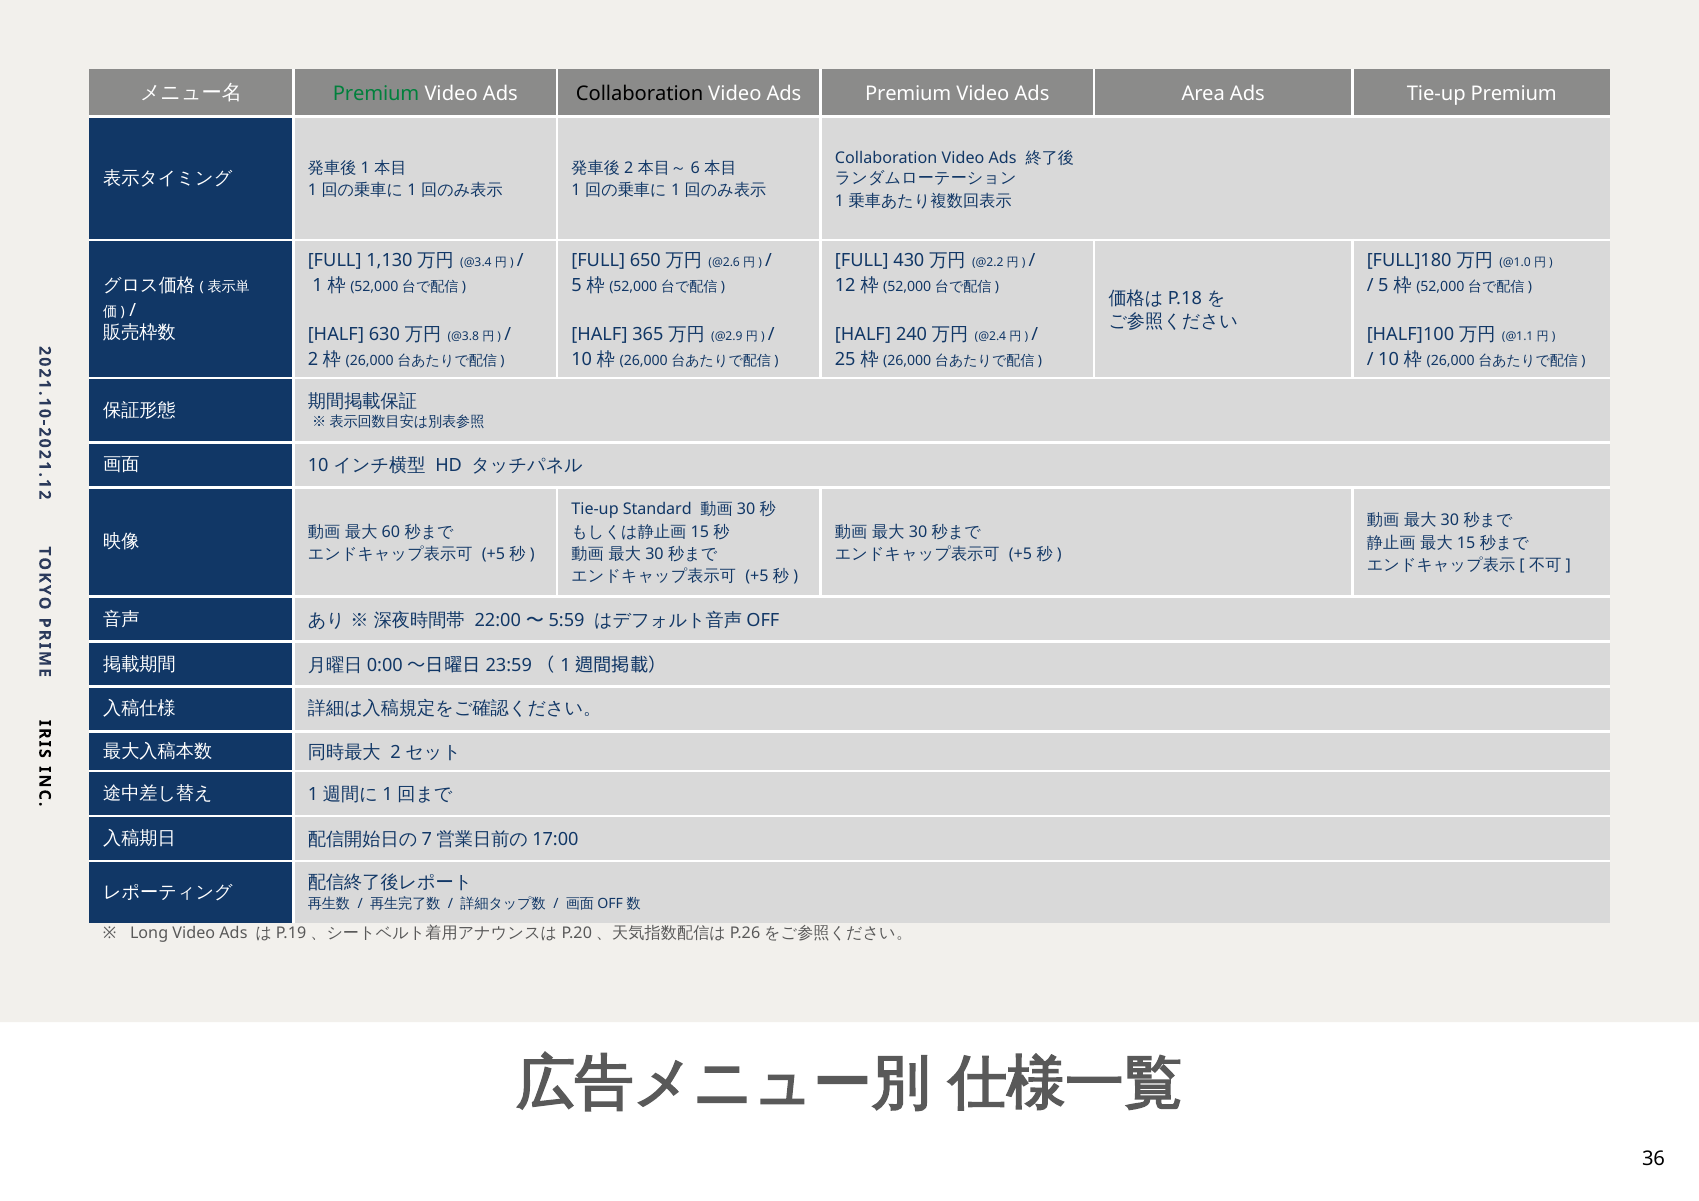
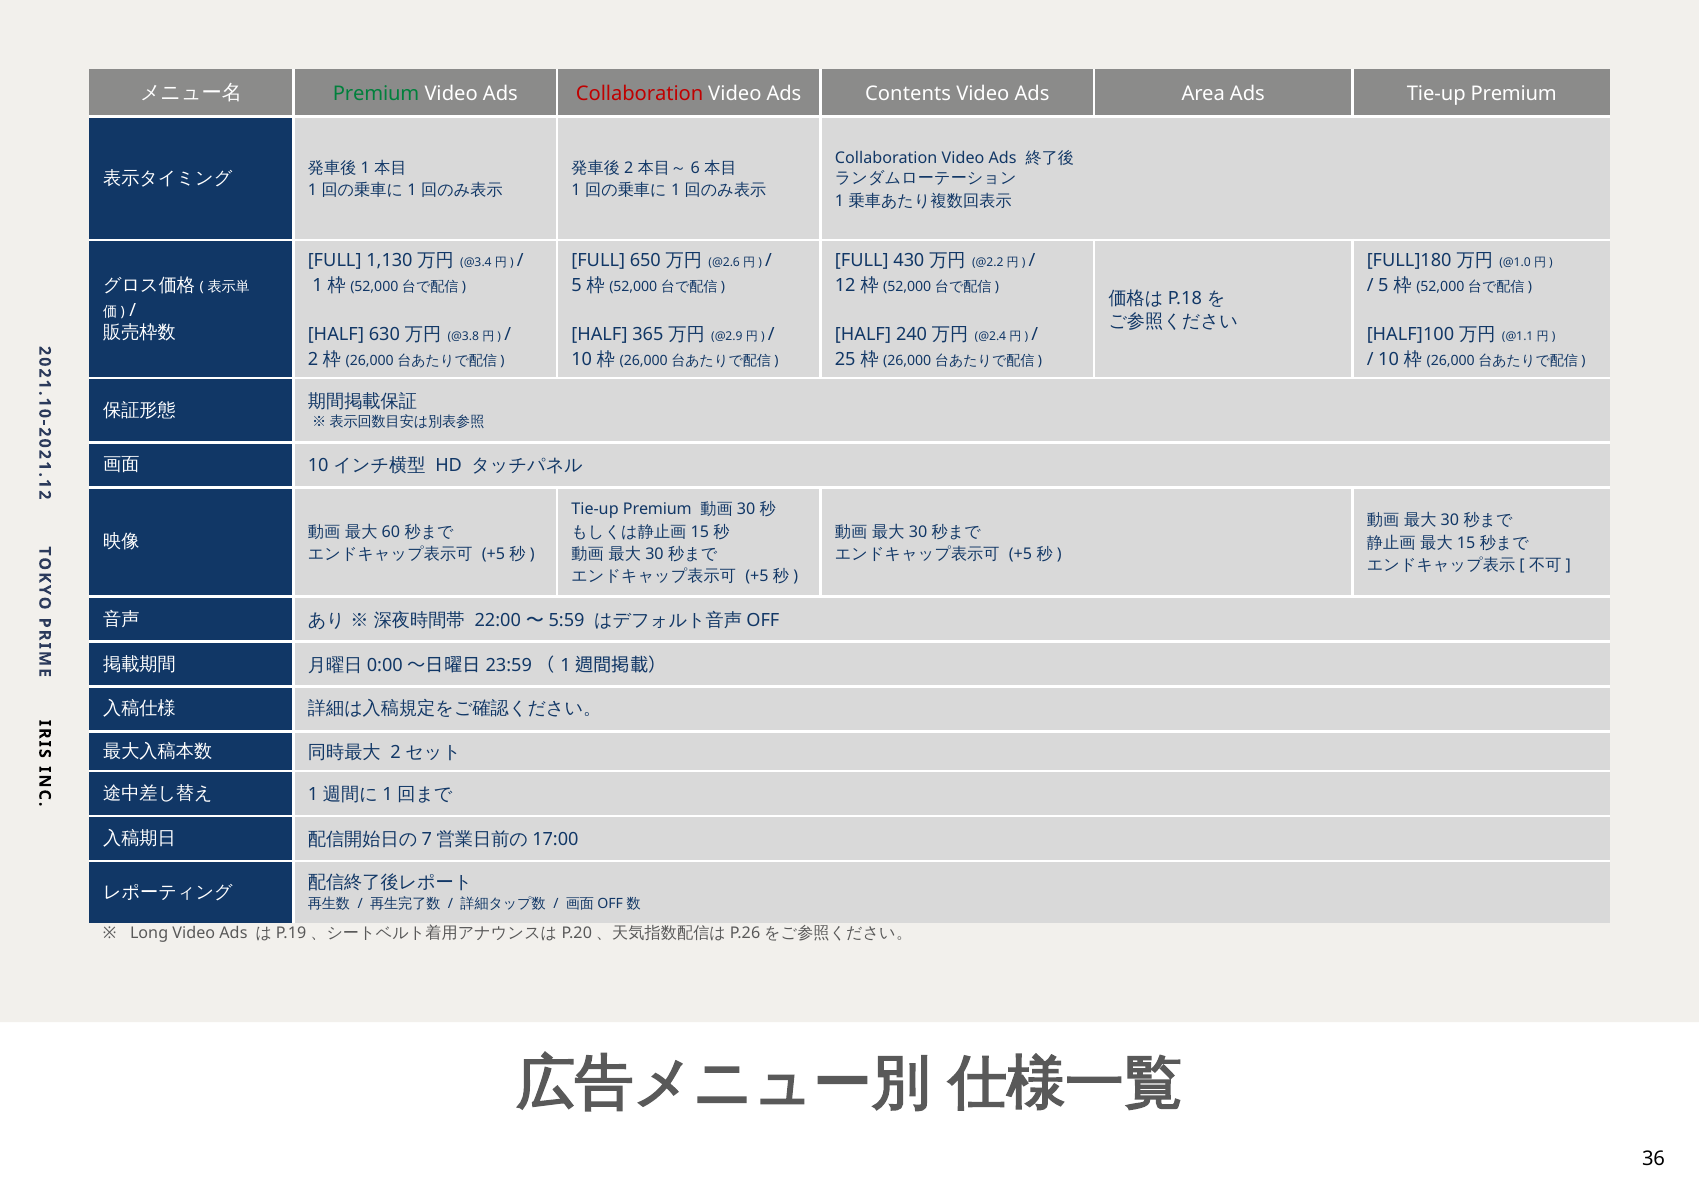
Collaboration at (640, 94) colour: black -> red
Ads Premium: Premium -> Contents
Standard at (657, 510): Standard -> Premium
